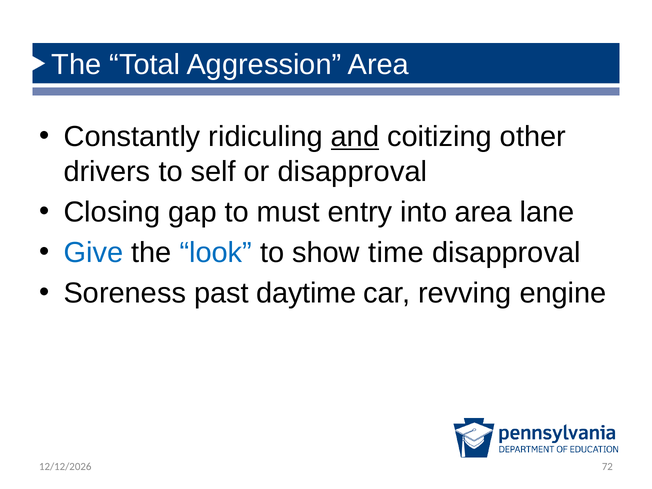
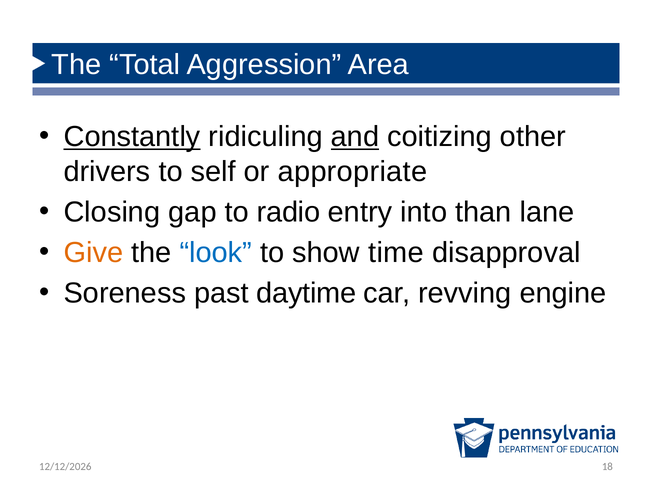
Constantly underline: none -> present
or disapproval: disapproval -> appropriate
must: must -> radio
into area: area -> than
Give colour: blue -> orange
72: 72 -> 18
